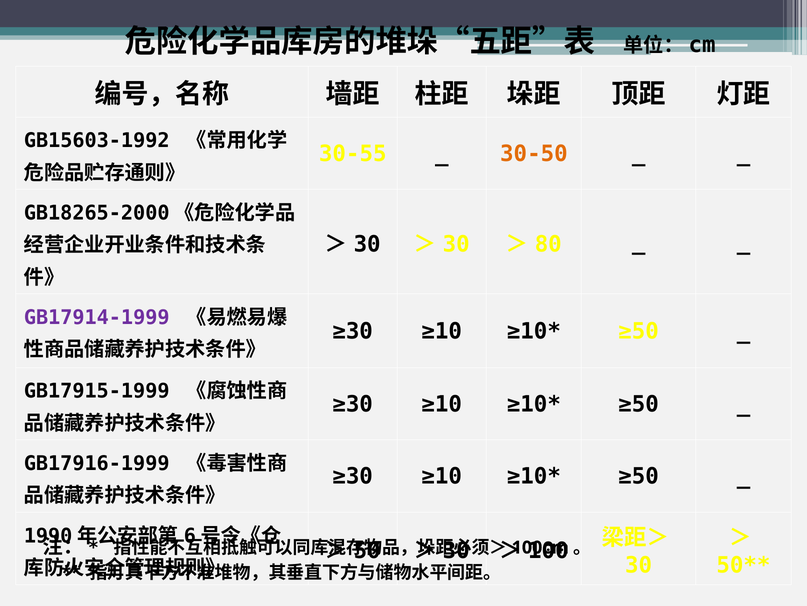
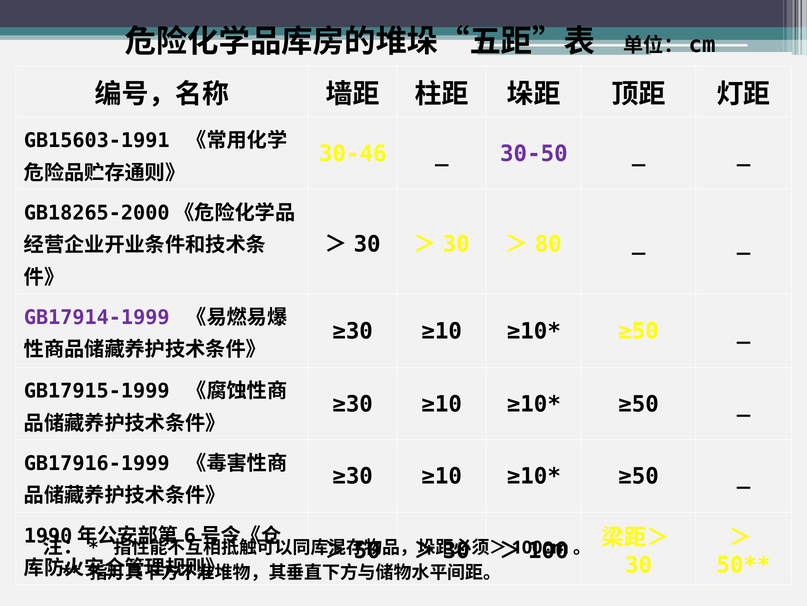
GB15603-1992: GB15603-1992 -> GB15603-1991
30-55: 30-55 -> 30-46
30-50 colour: orange -> purple
